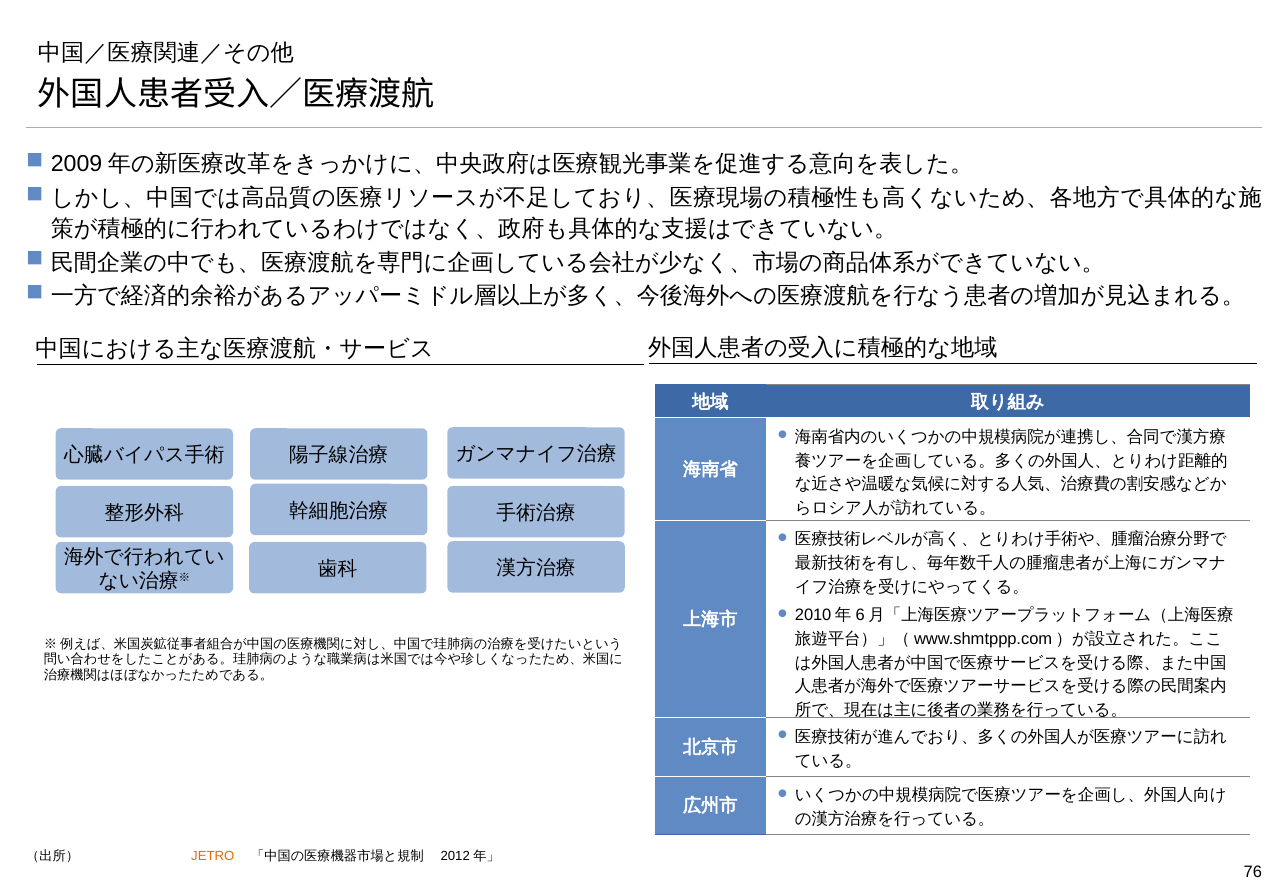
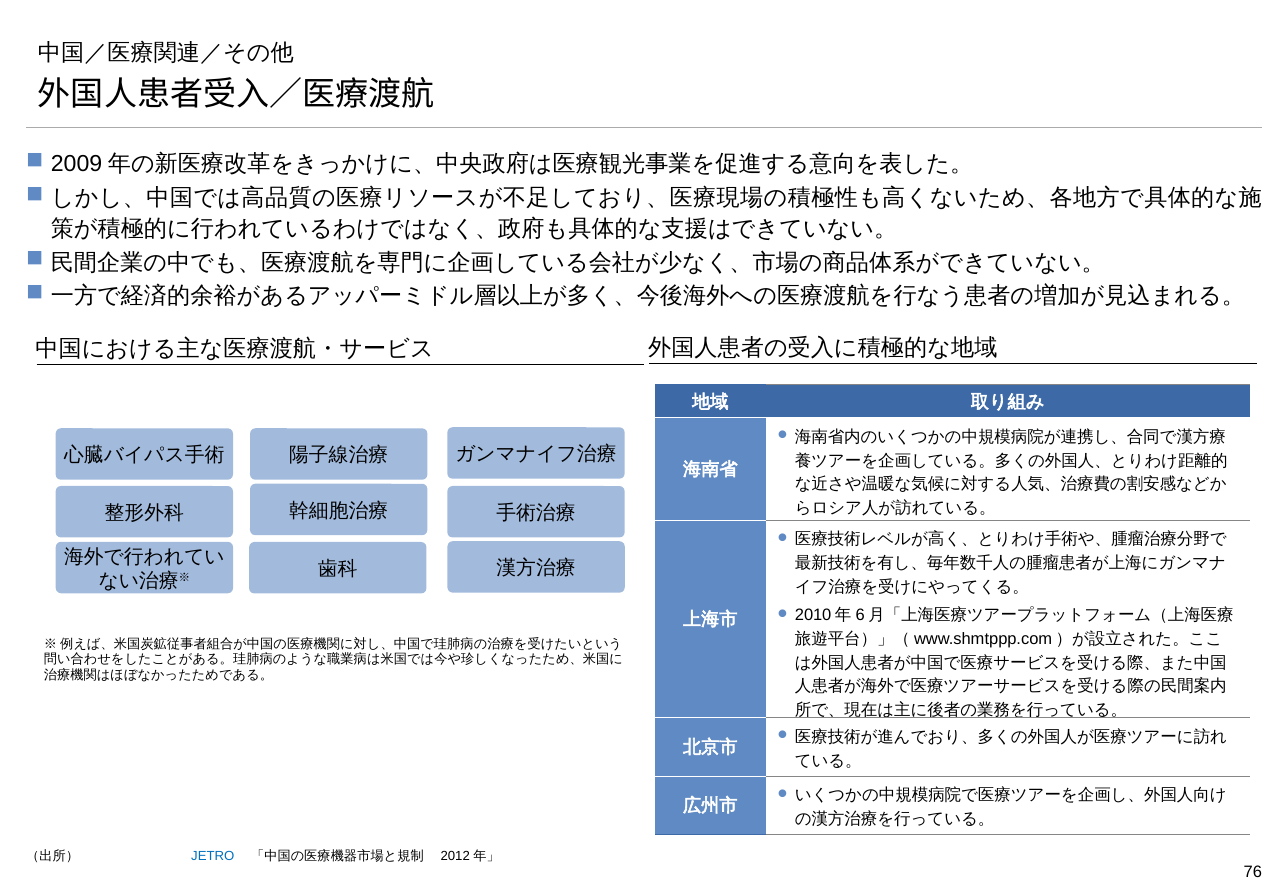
JETRO colour: orange -> blue
